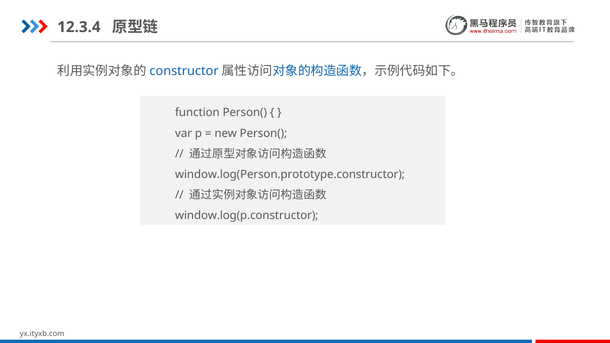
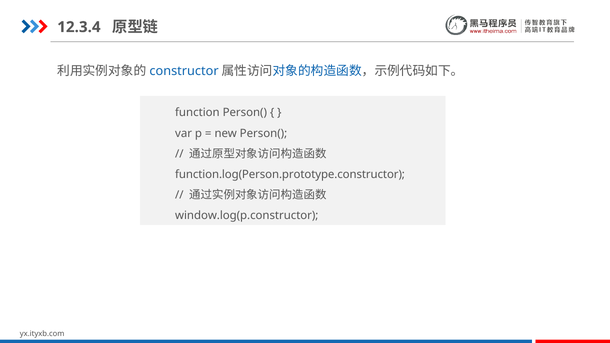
window.log(Person.prototype.constructor: window.log(Person.prototype.constructor -> function.log(Person.prototype.constructor
